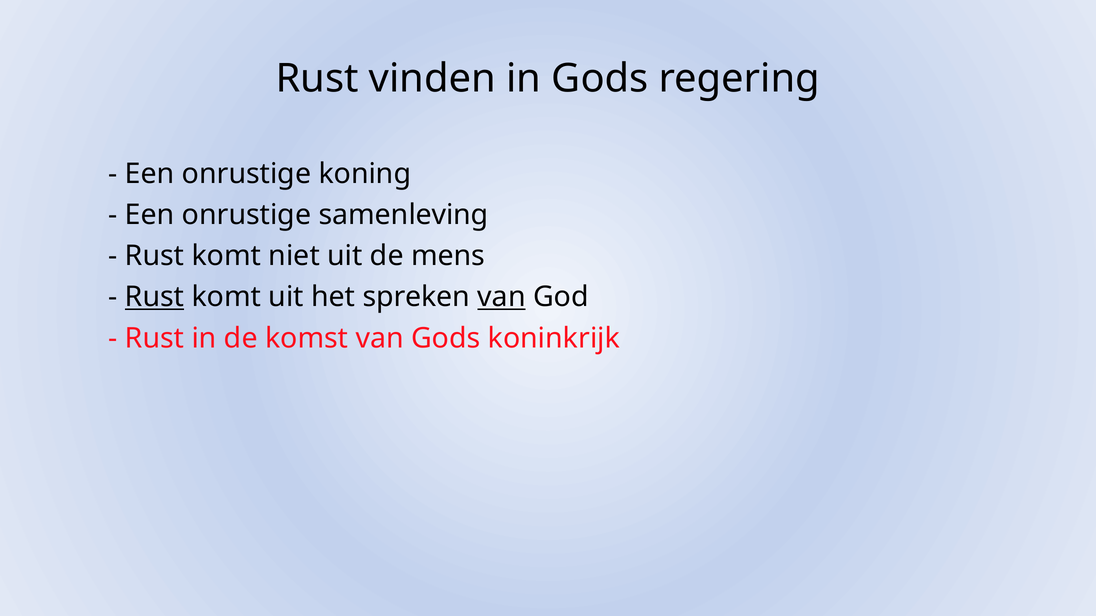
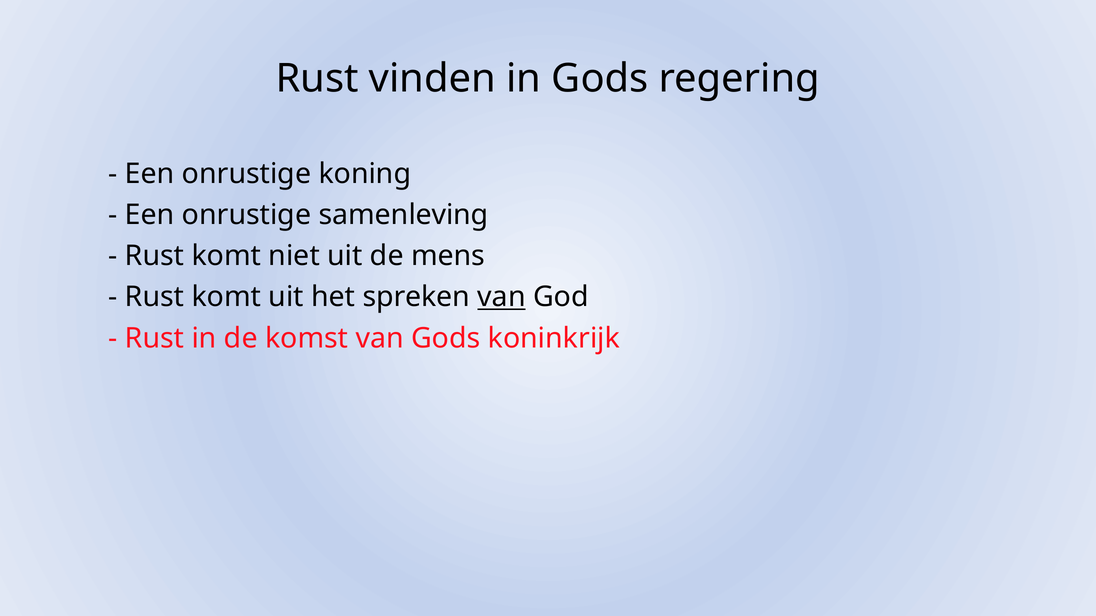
Rust at (154, 297) underline: present -> none
